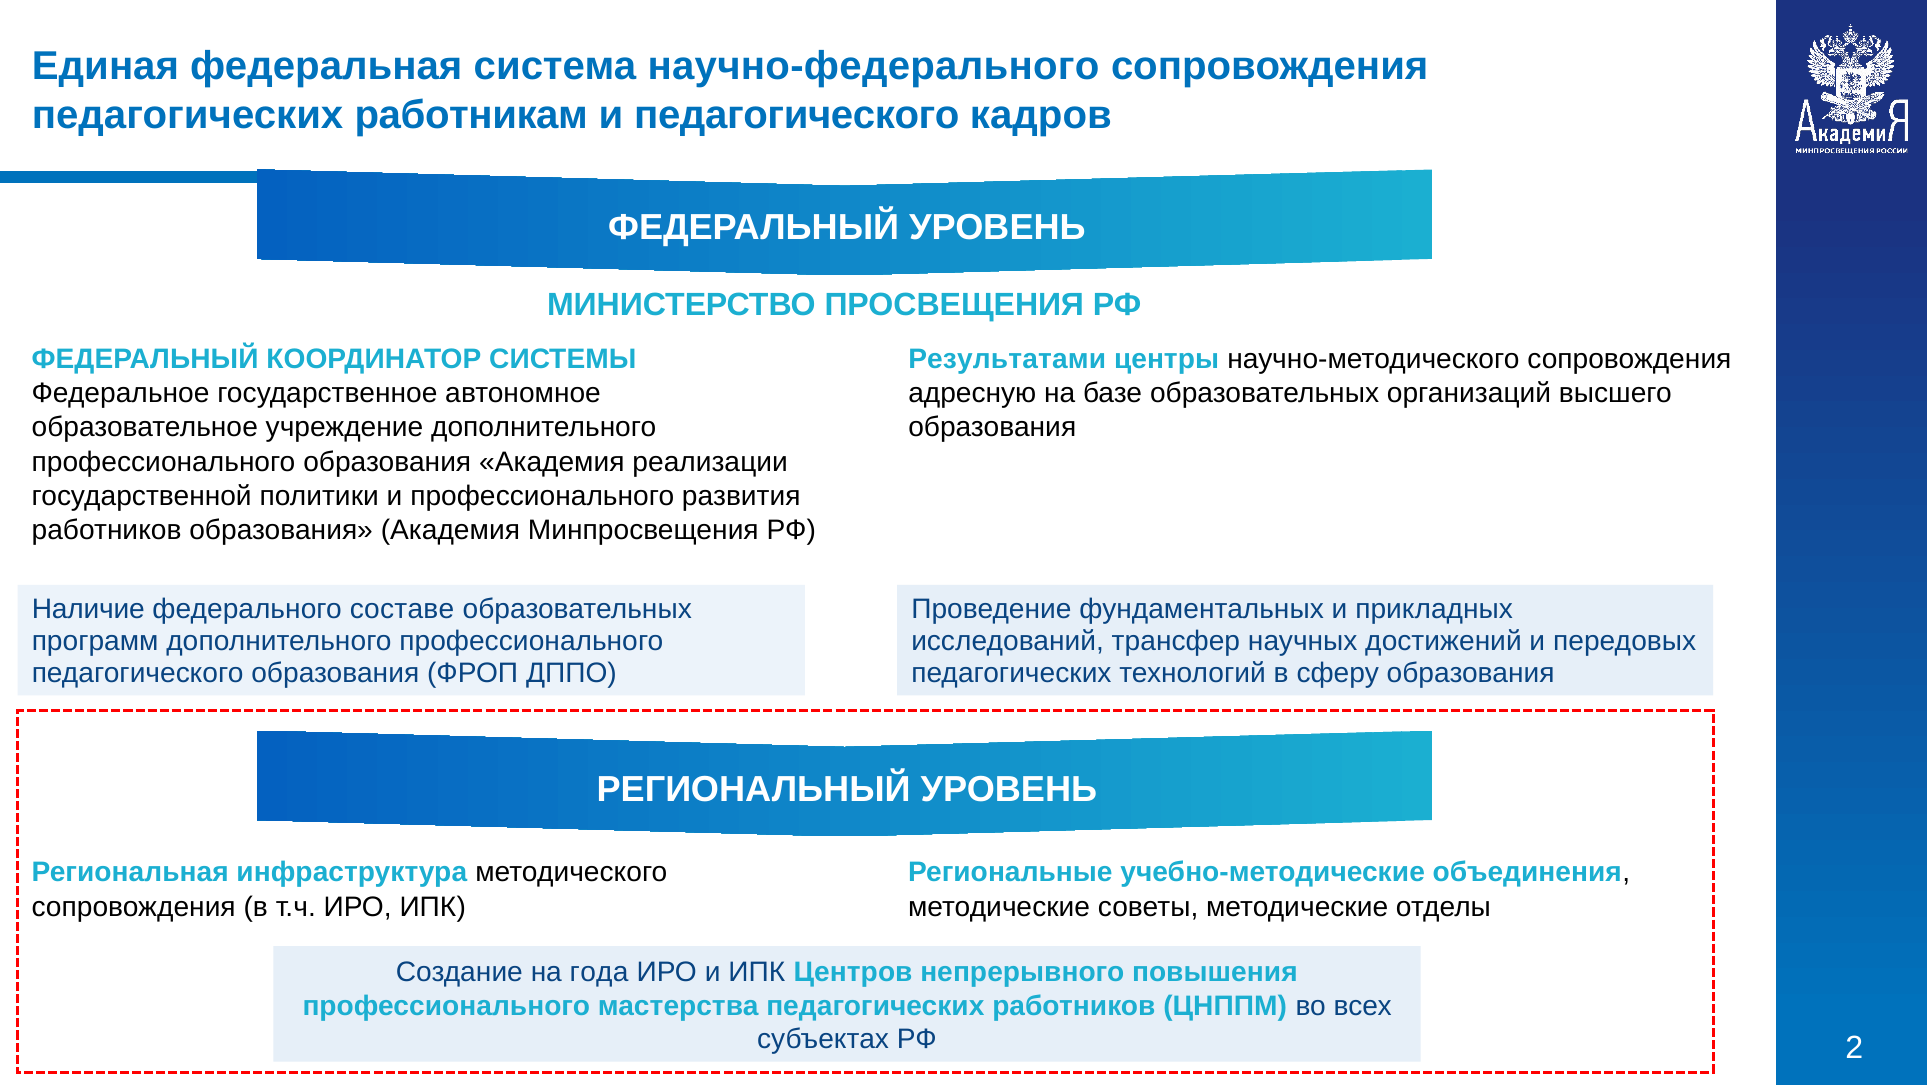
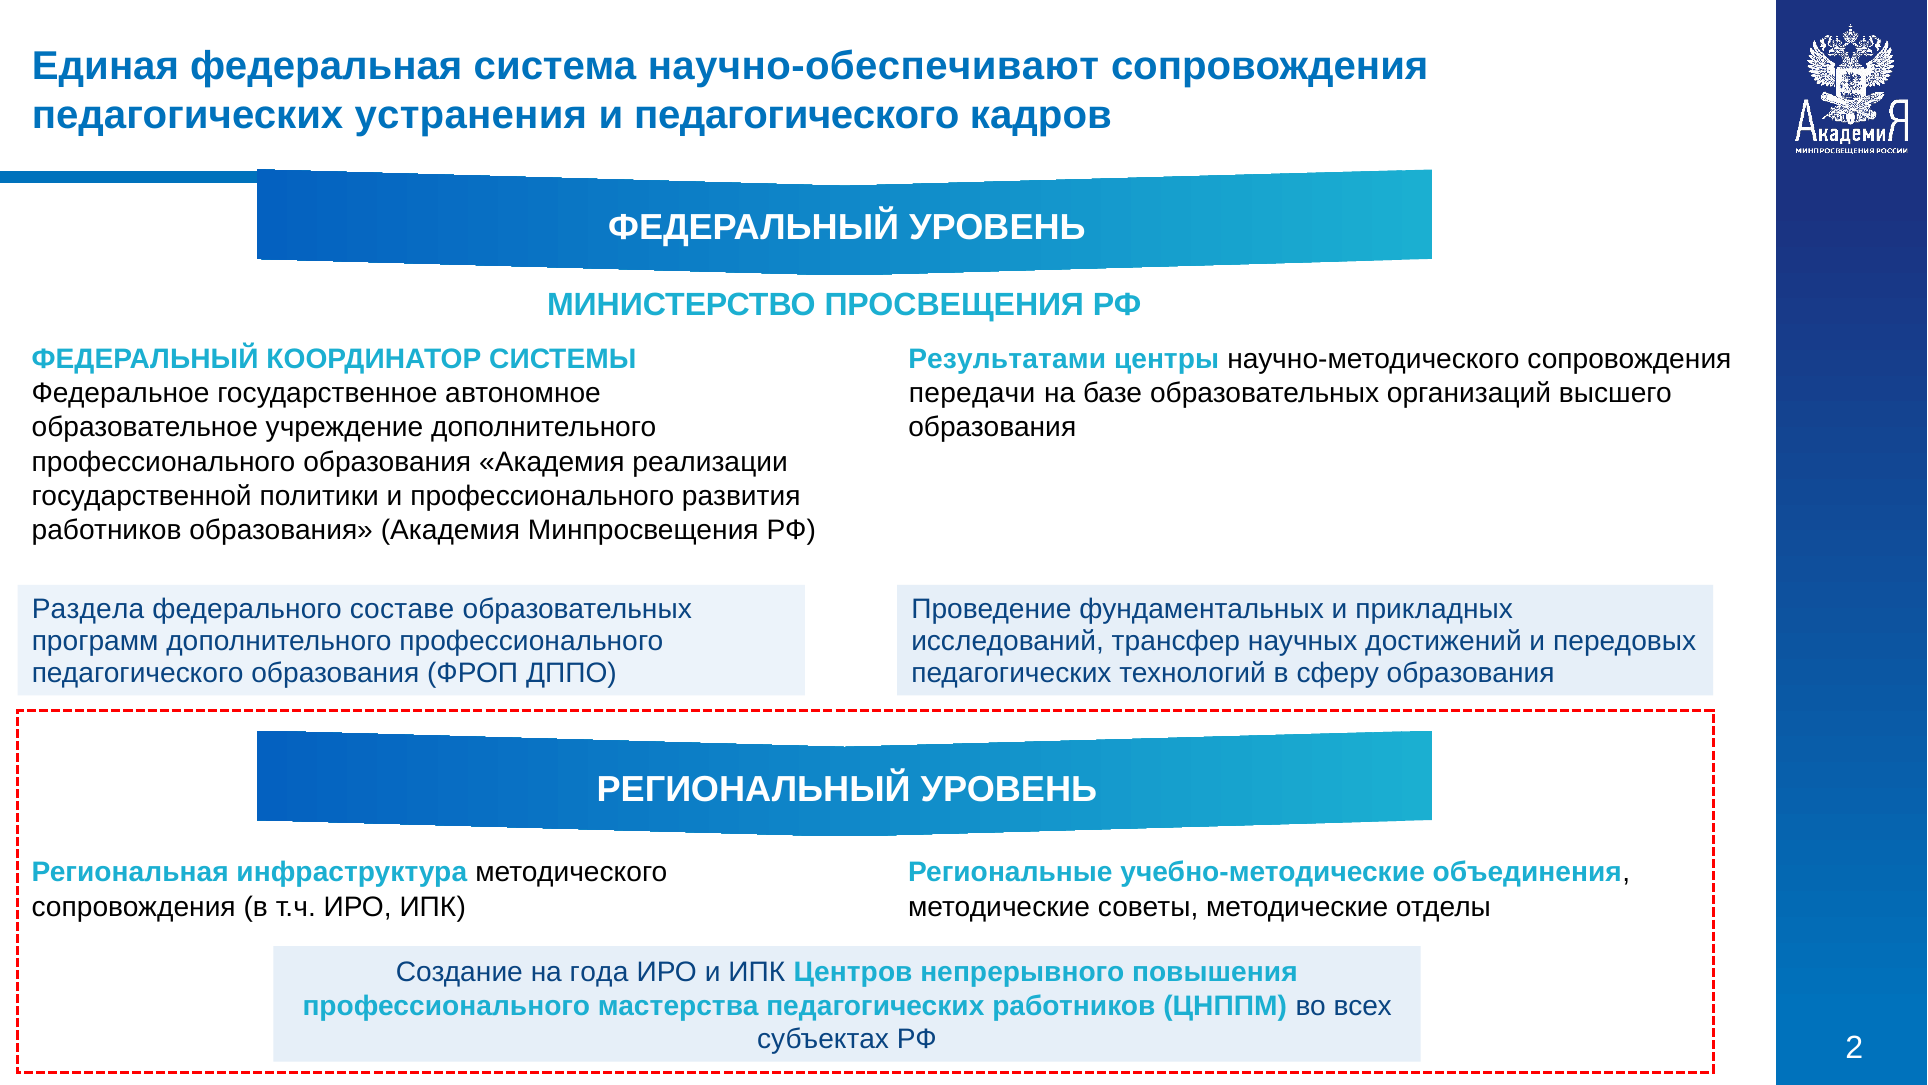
научно-федерального: научно-федерального -> научно-обеспечивают
работникам: работникам -> устранения
адресную: адресную -> передачи
Наличие: Наличие -> Раздела
